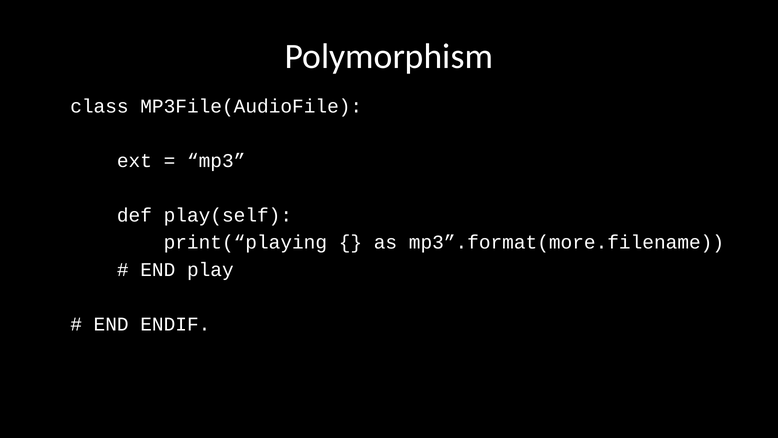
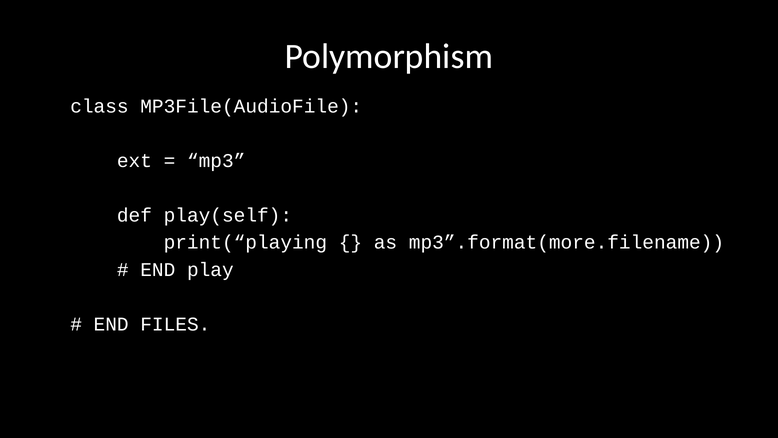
ENDIF: ENDIF -> FILES
